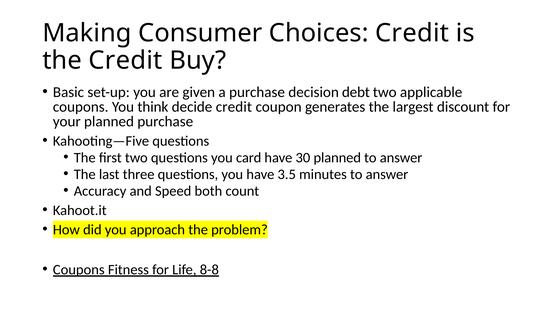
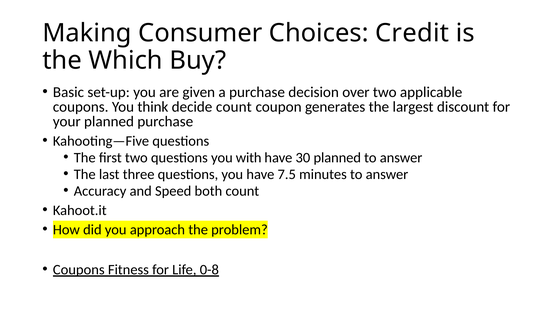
the Credit: Credit -> Which
debt: debt -> over
decide credit: credit -> count
card: card -> with
3.5: 3.5 -> 7.5
8-8: 8-8 -> 0-8
